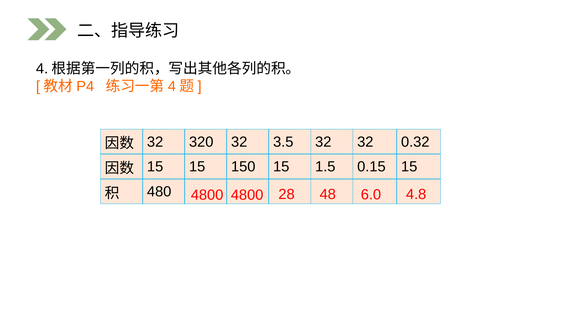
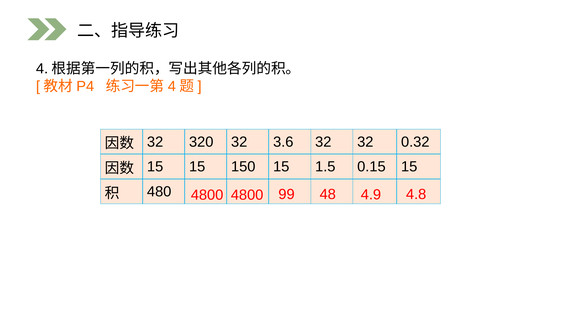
3.5: 3.5 -> 3.6
28: 28 -> 99
6.0: 6.0 -> 4.9
